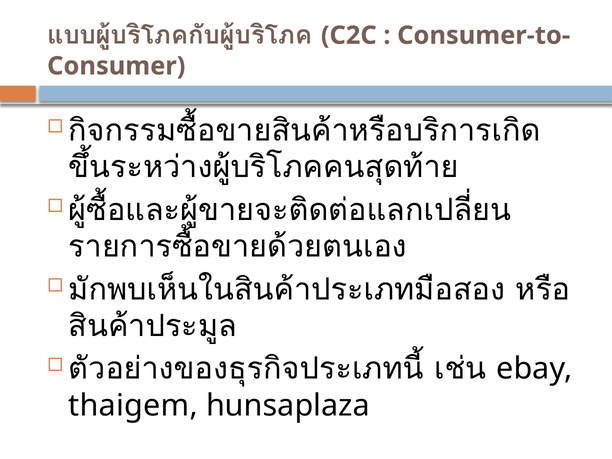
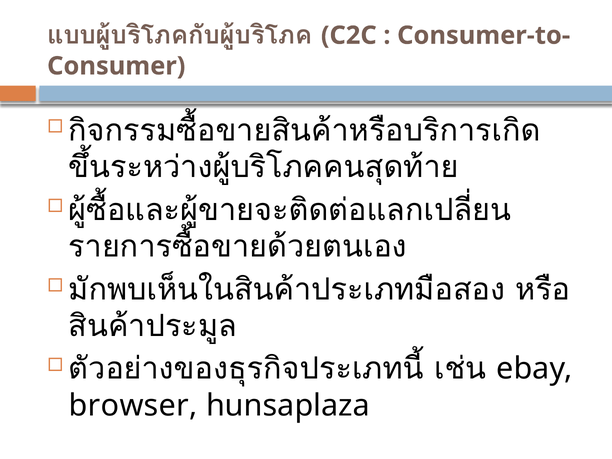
thaigem: thaigem -> browser
